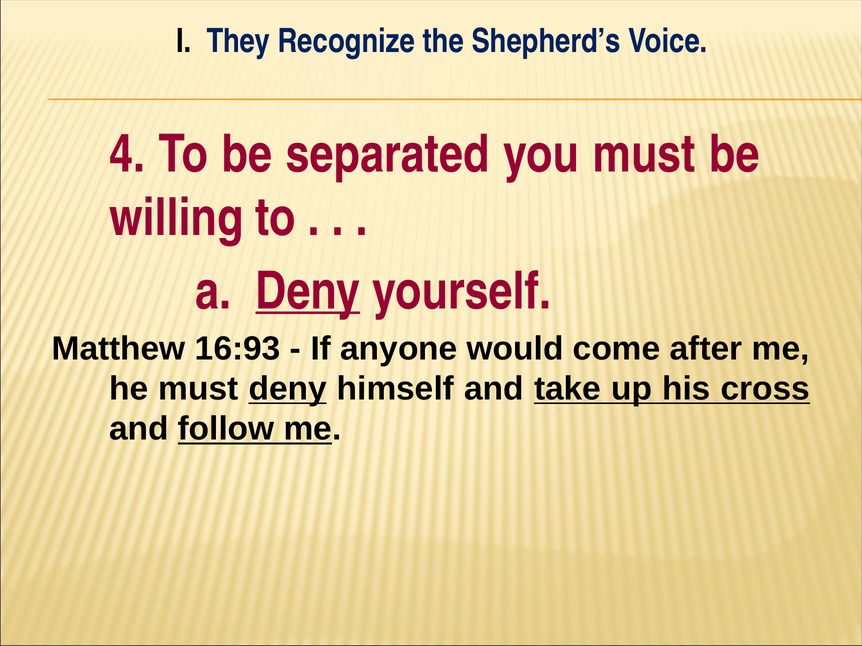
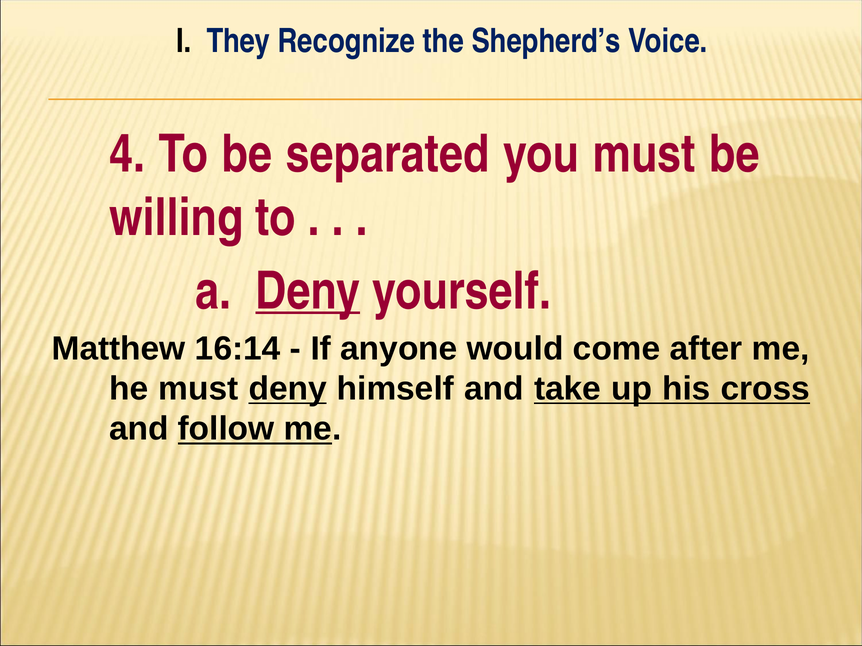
16:93: 16:93 -> 16:14
